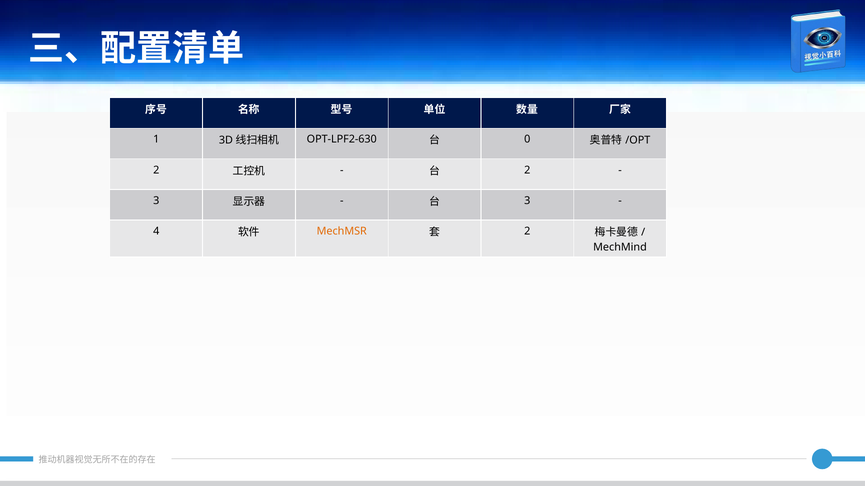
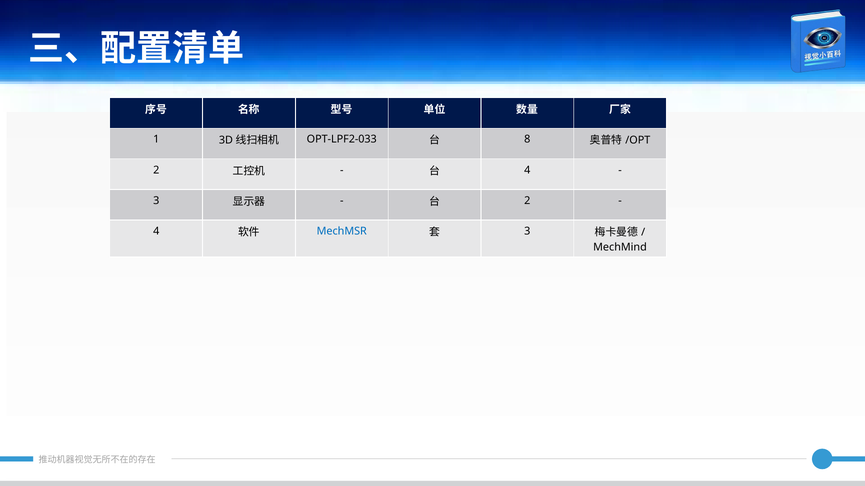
OPT-LPF2-630: OPT-LPF2-630 -> OPT-LPF2-033
0: 0 -> 8
2 at (527, 170): 2 -> 4
3 at (527, 201): 3 -> 2
MechMSR colour: orange -> blue
2 at (527, 232): 2 -> 3
